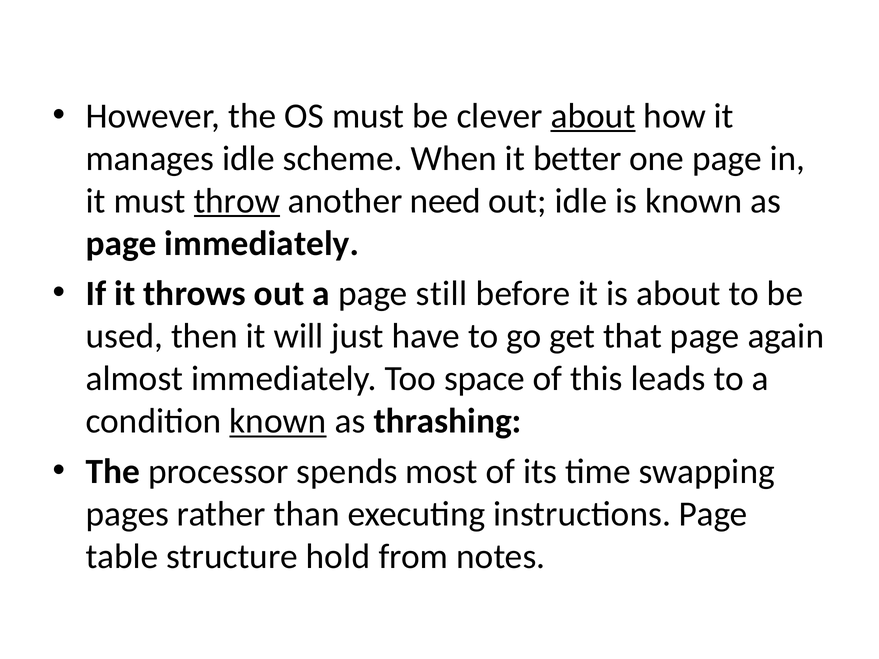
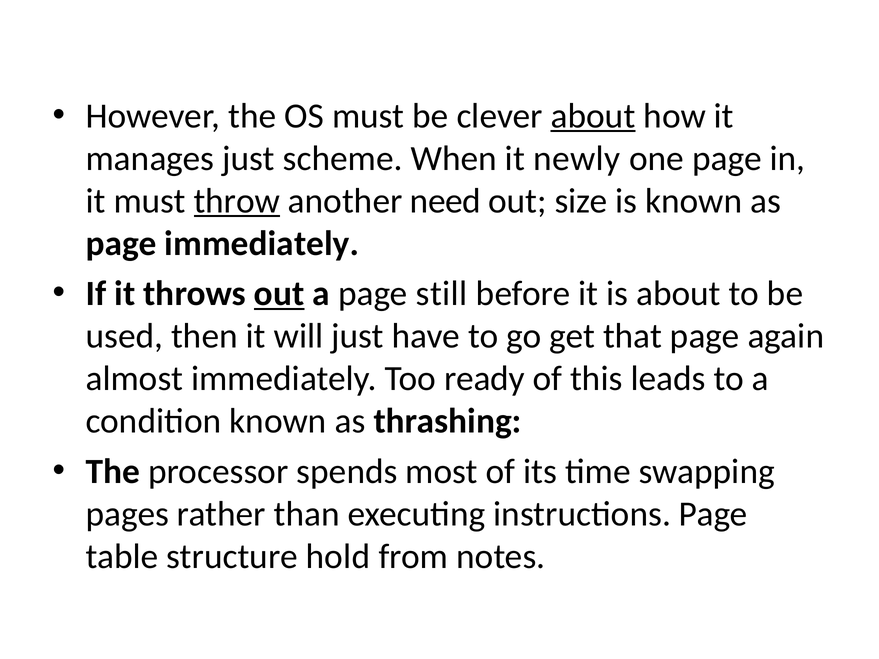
manages idle: idle -> just
better: better -> newly
out idle: idle -> size
out at (279, 294) underline: none -> present
space: space -> ready
known at (278, 421) underline: present -> none
